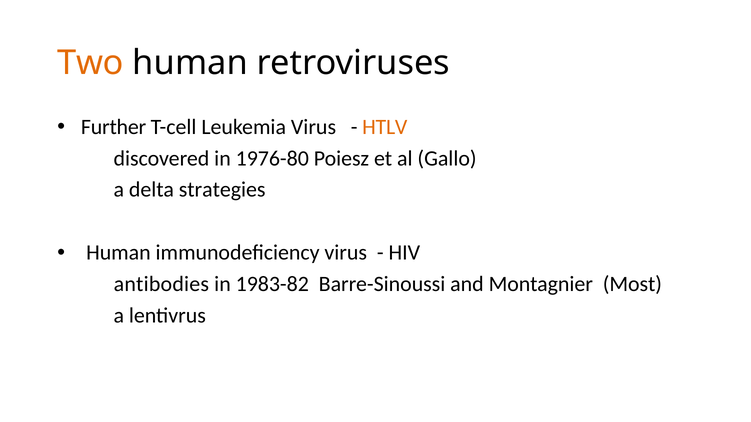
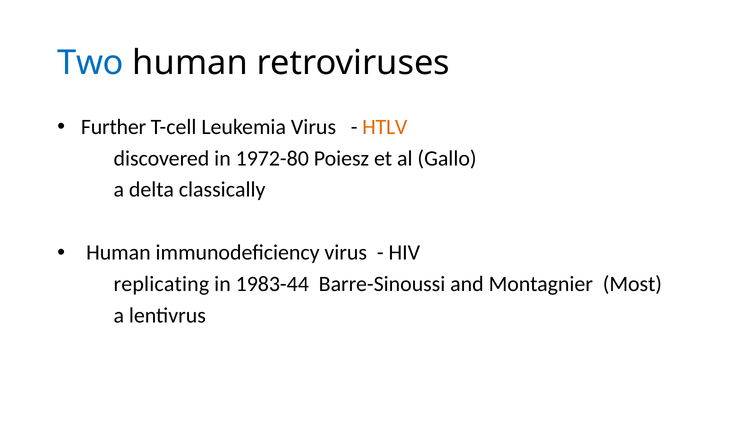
Two colour: orange -> blue
1976-80: 1976-80 -> 1972-80
strategies: strategies -> classically
antibodies: antibodies -> replicating
1983-82: 1983-82 -> 1983-44
